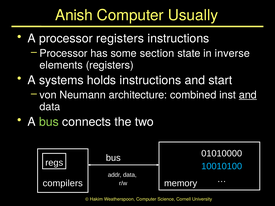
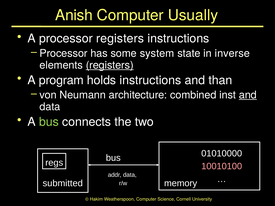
section: section -> system
registers at (110, 65) underline: none -> present
systems: systems -> program
start: start -> than
10010100 colour: light blue -> pink
compilers: compilers -> submitted
